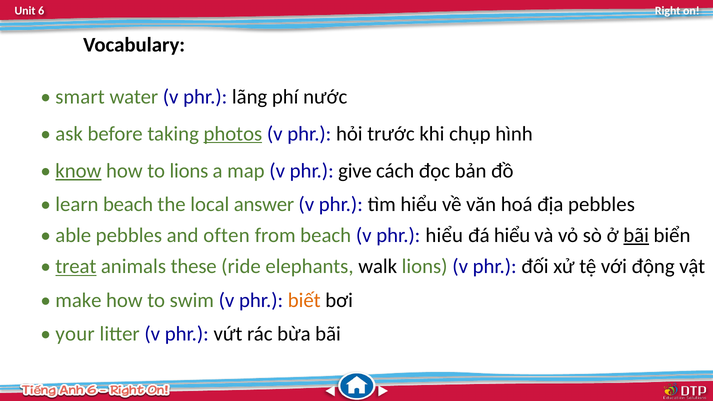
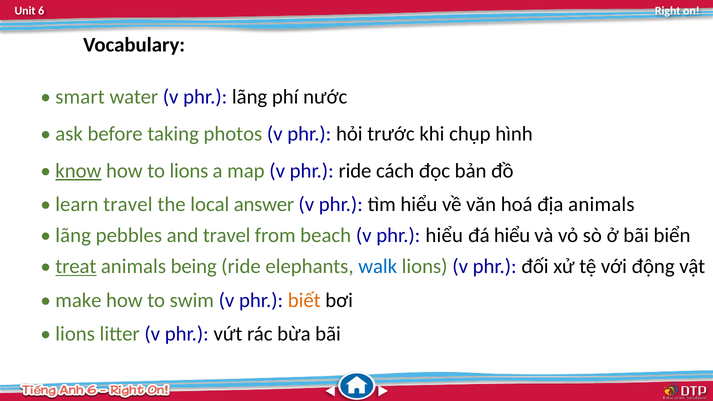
photos underline: present -> none
phr give: give -> ride
learn beach: beach -> travel
địa pebbles: pebbles -> animals
able at (73, 235): able -> lãng
and often: often -> travel
bãi at (636, 235) underline: present -> none
these: these -> being
walk colour: black -> blue
your at (75, 334): your -> lions
